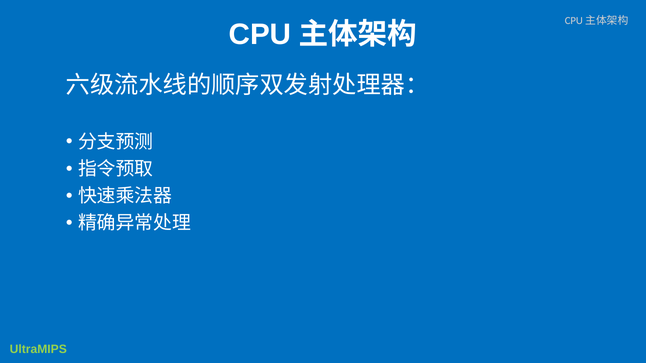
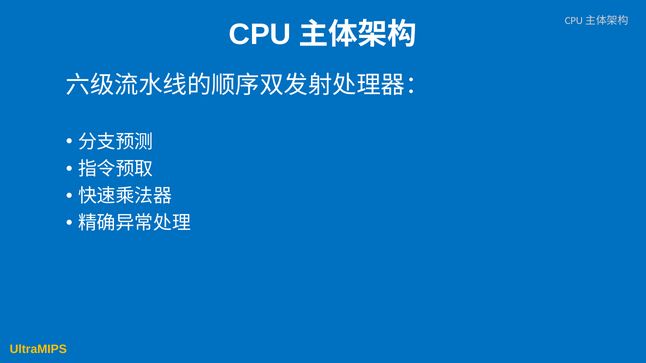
UltraMIPS colour: light green -> yellow
